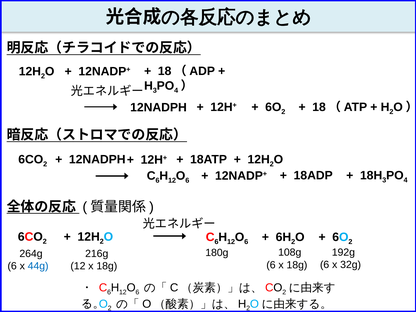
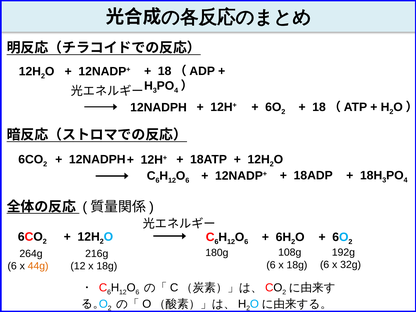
44g colour: blue -> orange
